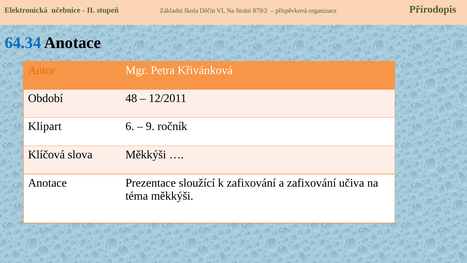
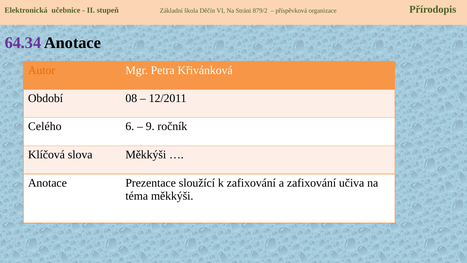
64.34 colour: blue -> purple
48: 48 -> 08
Klipart: Klipart -> Celého
